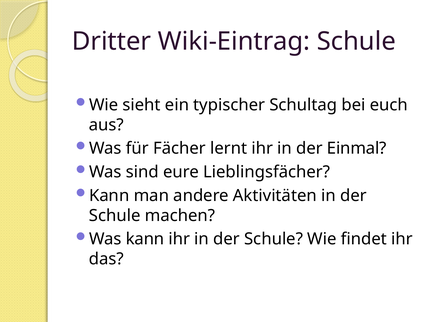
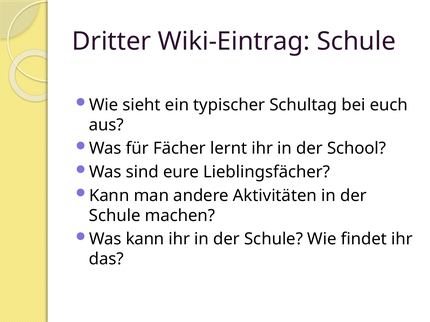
Einmal: Einmal -> School
